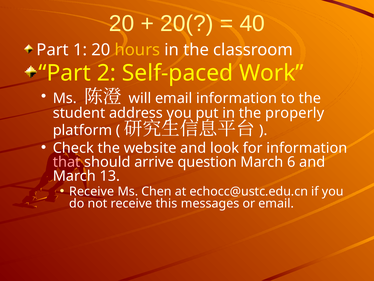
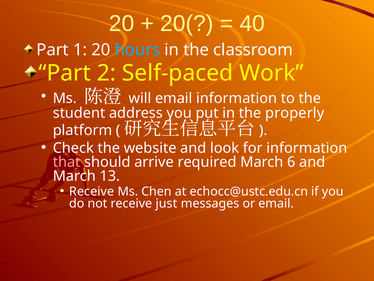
hours colour: yellow -> light blue
question: question -> required
this: this -> just
